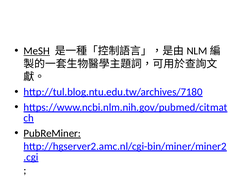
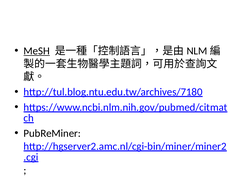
PubReMiner underline: present -> none
